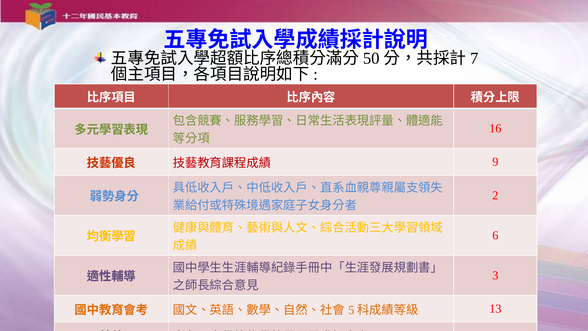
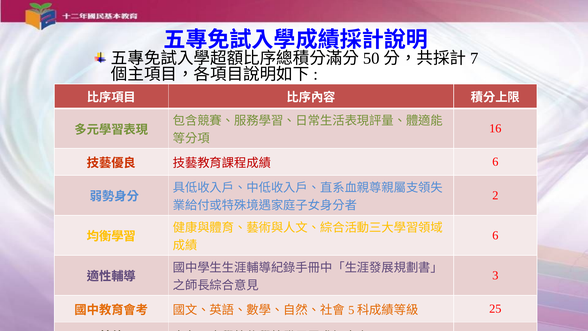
9 at (495, 162): 9 -> 6
13: 13 -> 25
